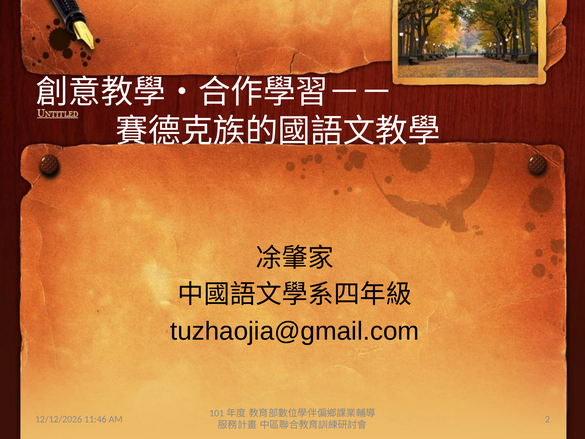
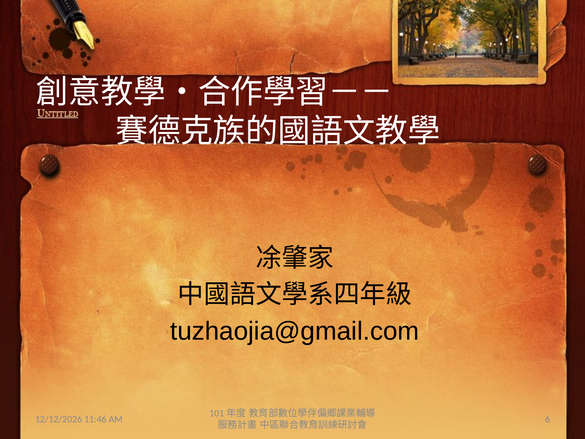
2: 2 -> 6
